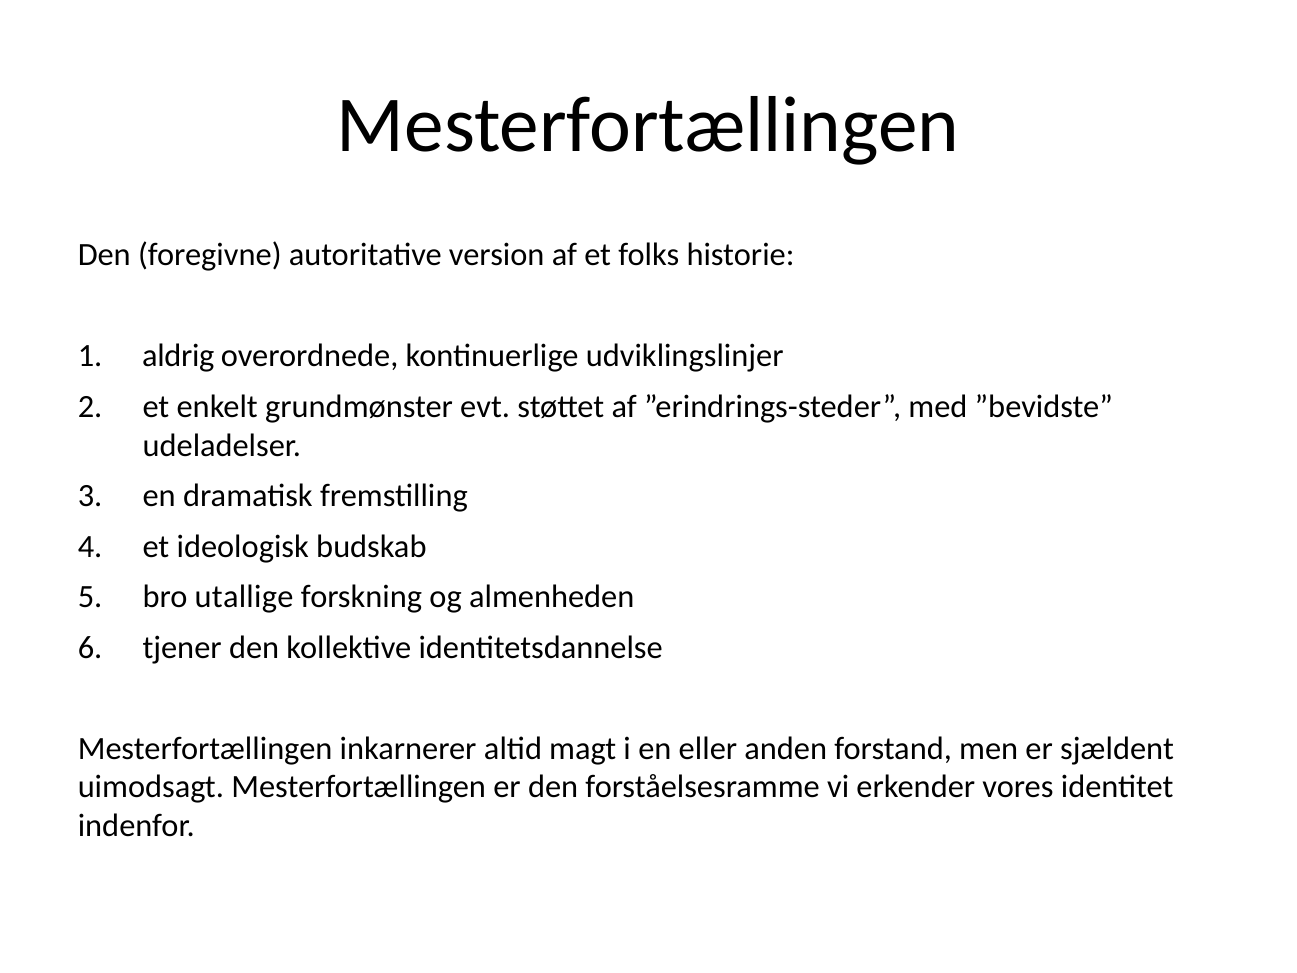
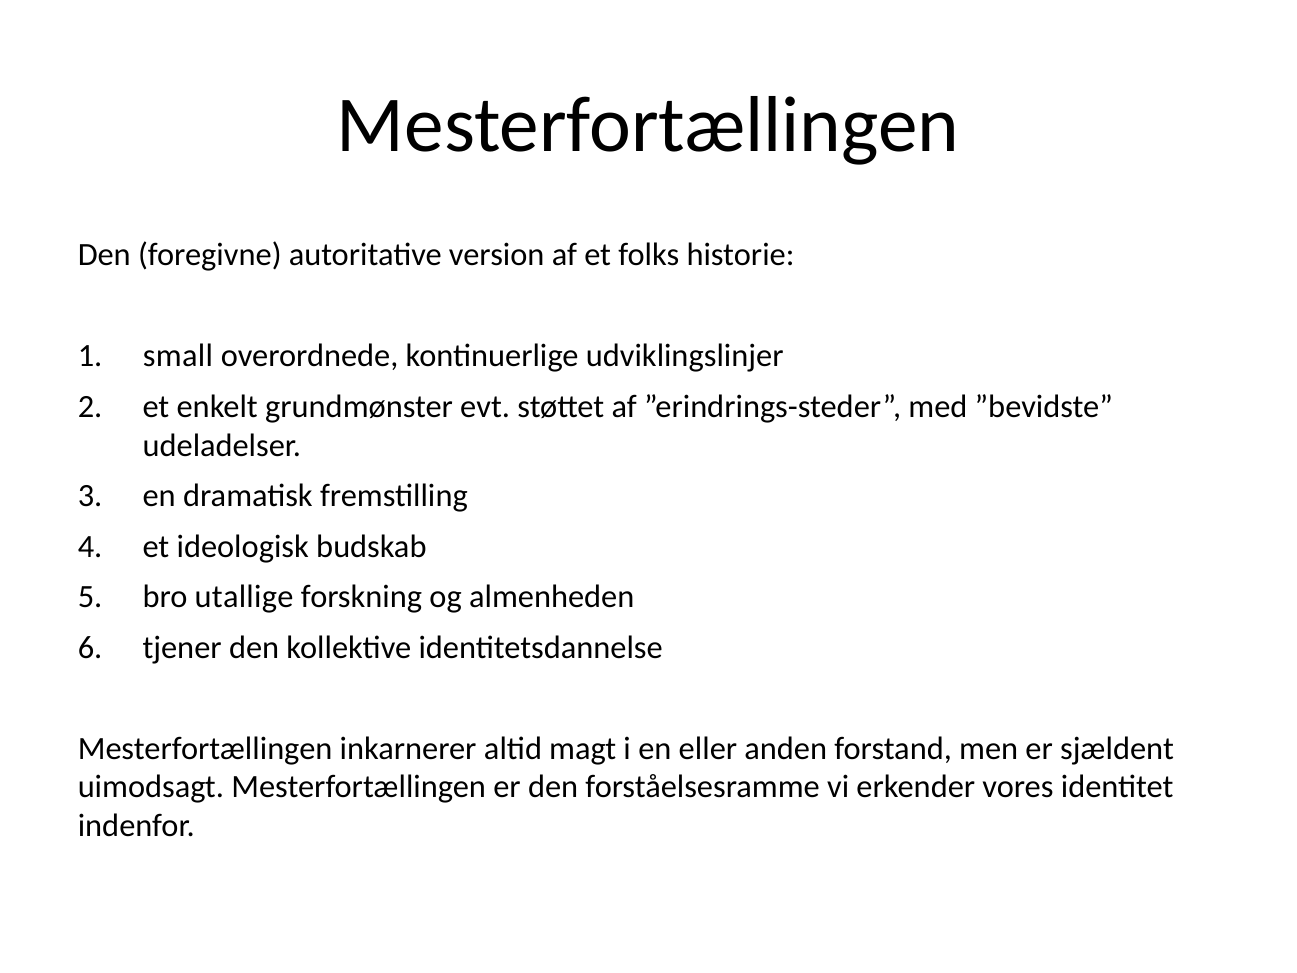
aldrig: aldrig -> small
